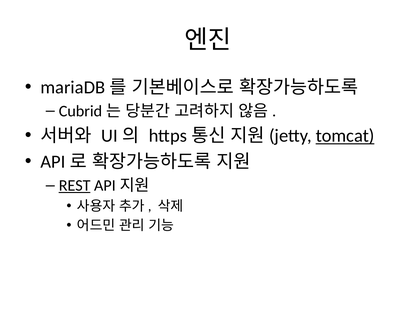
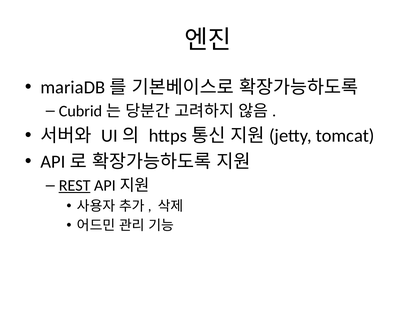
tomcat underline: present -> none
